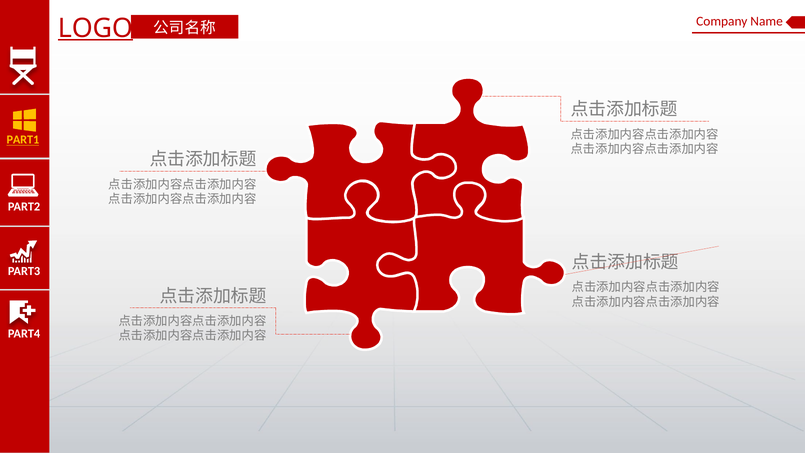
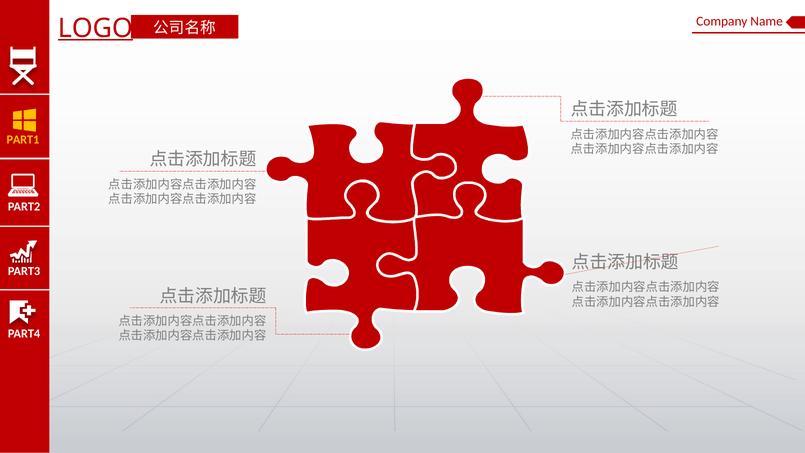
PART1 underline: present -> none
